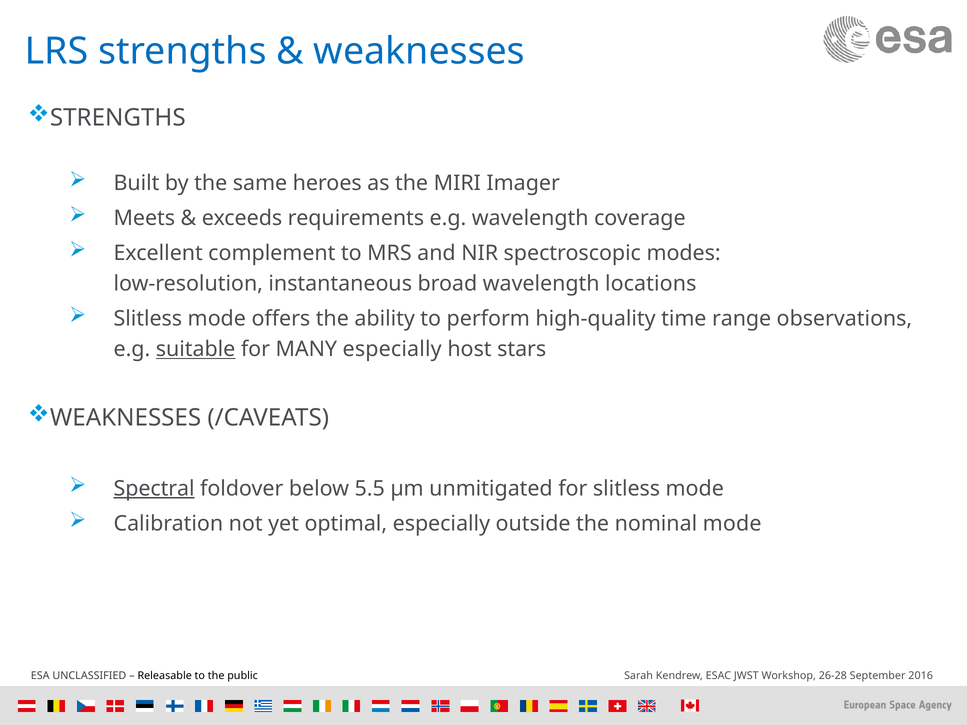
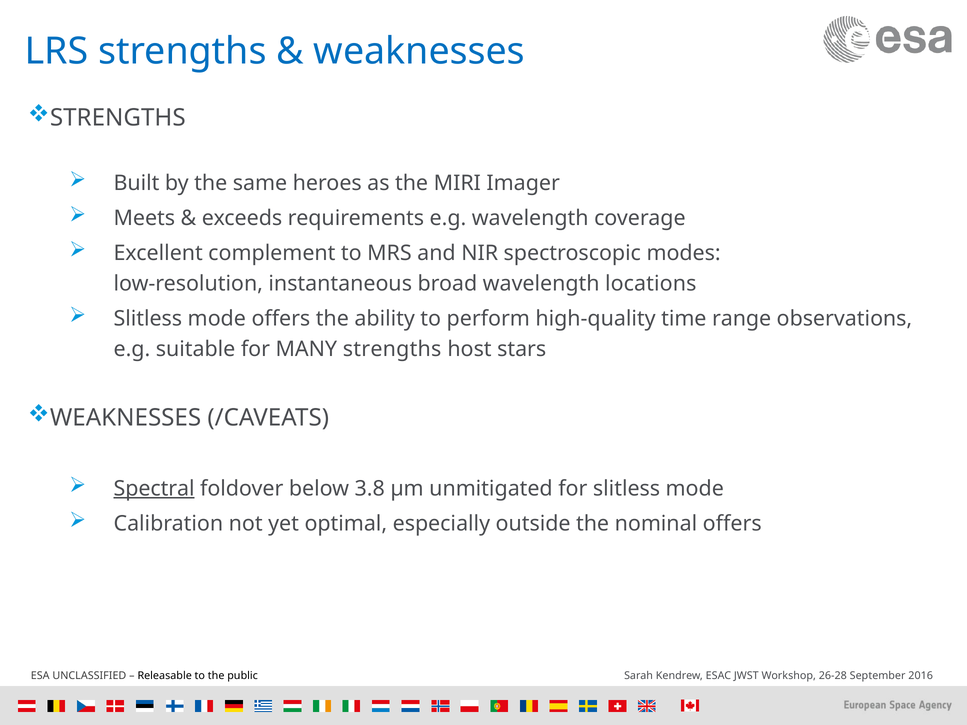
suitable underline: present -> none
MANY especially: especially -> strengths
5.5: 5.5 -> 3.8
nominal mode: mode -> offers
